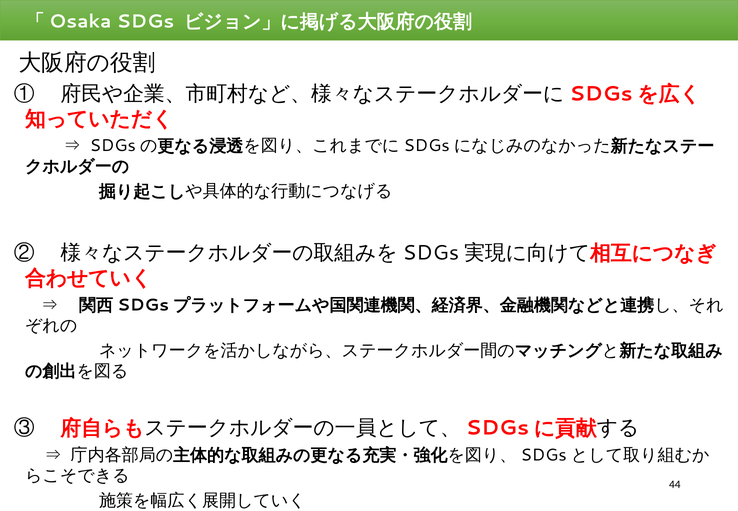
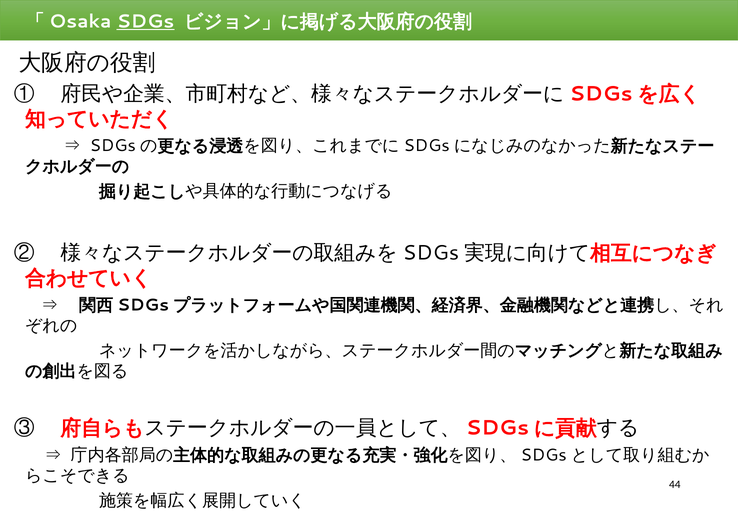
SDGs underline: none -> present
